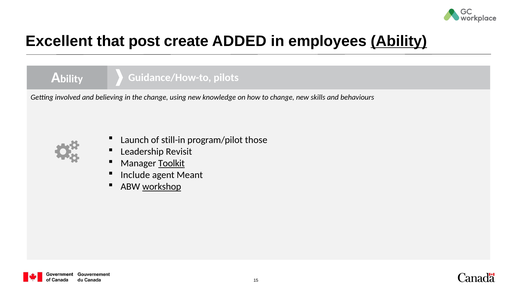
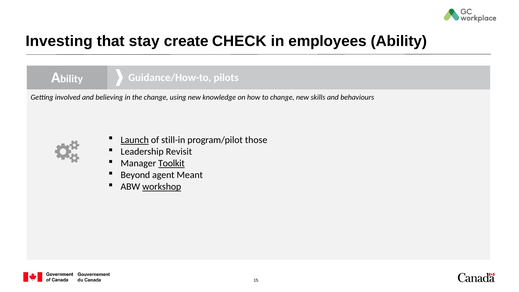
Excellent: Excellent -> Investing
post: post -> stay
ADDED: ADDED -> CHECK
Ability underline: present -> none
Launch underline: none -> present
Include: Include -> Beyond
